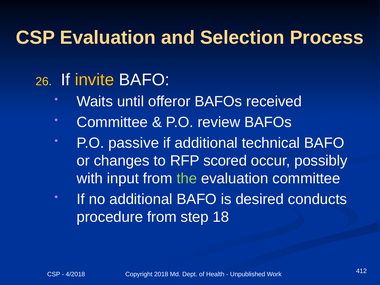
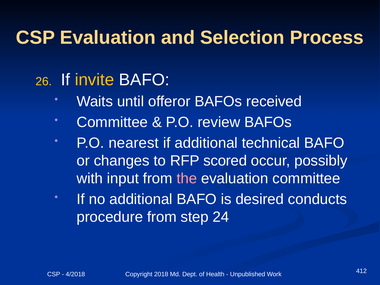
passive: passive -> nearest
the colour: light green -> pink
18: 18 -> 24
